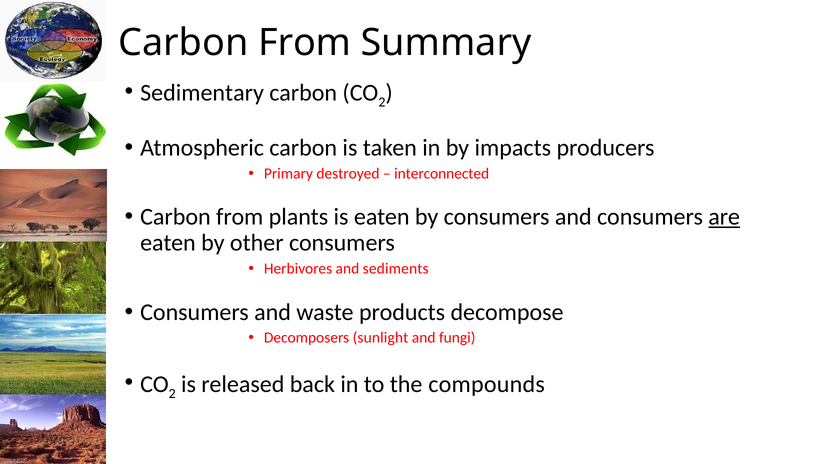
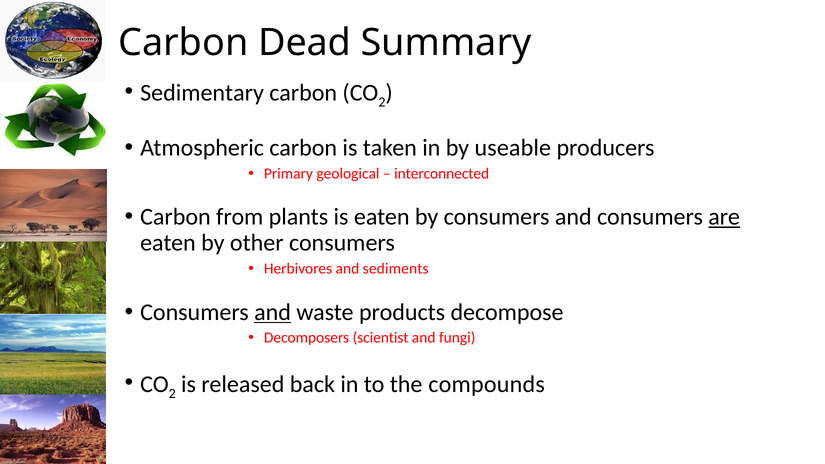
From at (305, 43): From -> Dead
impacts: impacts -> useable
destroyed: destroyed -> geological
and at (273, 312) underline: none -> present
sunlight: sunlight -> scientist
